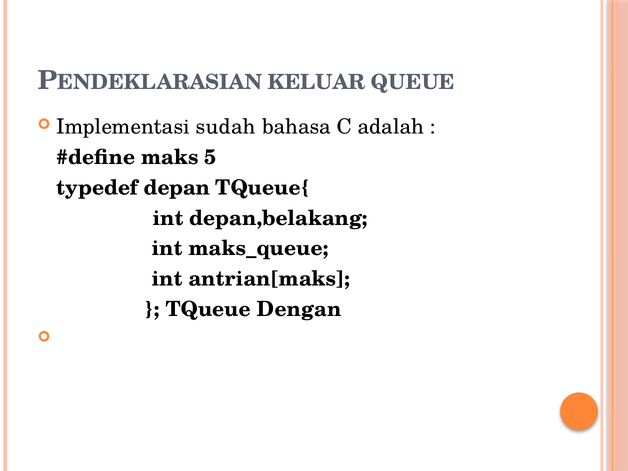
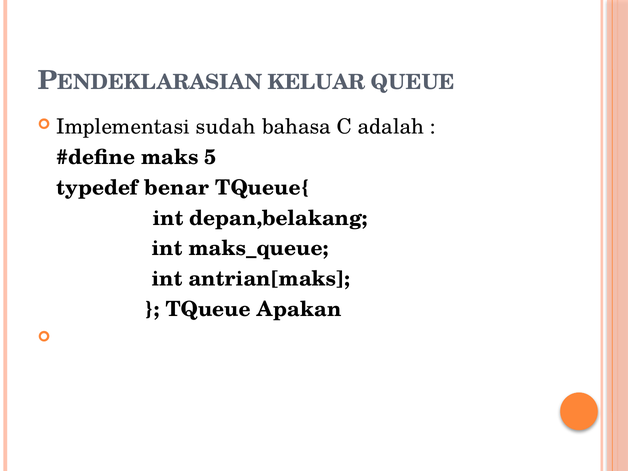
depan: depan -> benar
Dengan: Dengan -> Apakan
